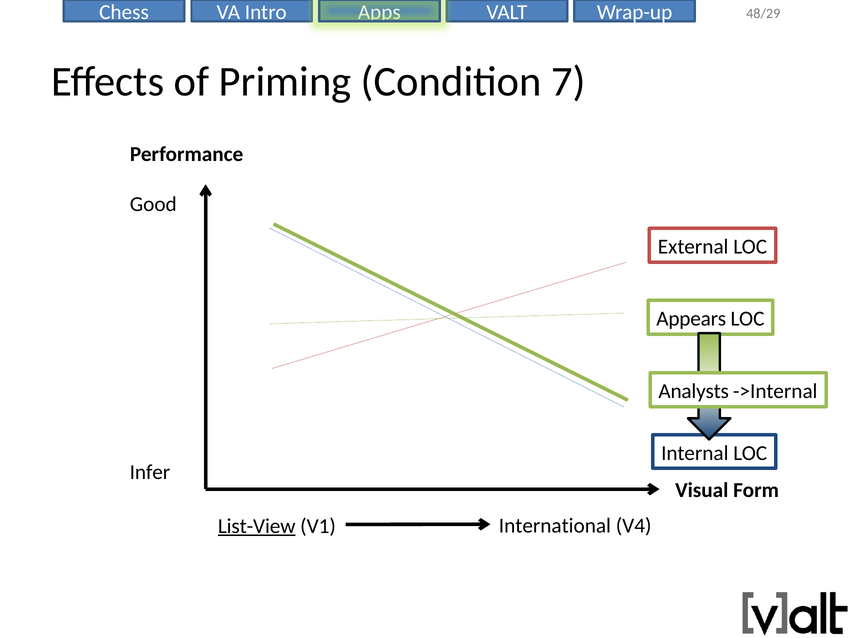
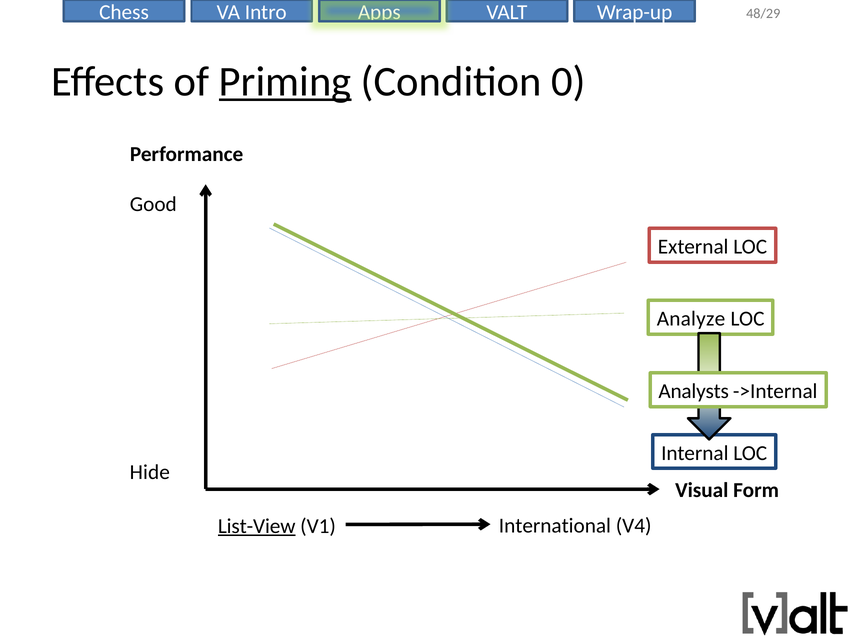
Priming underline: none -> present
7: 7 -> 0
Appears: Appears -> Analyze
Infer: Infer -> Hide
